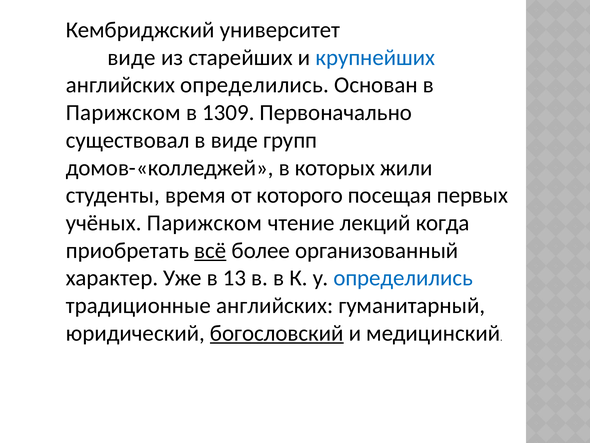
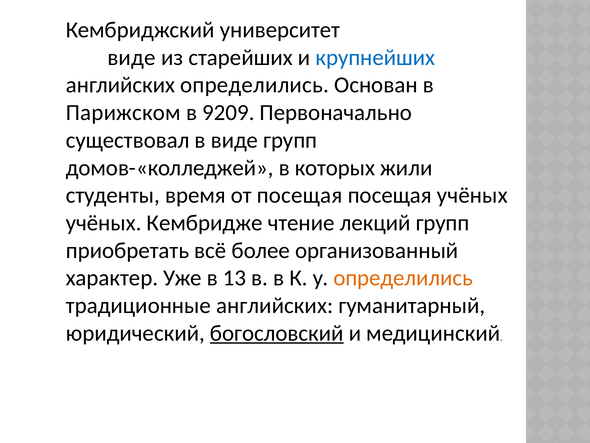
1309: 1309 -> 9209
от которого: которого -> посещая
посещая первых: первых -> учёных
учёных Парижском: Парижском -> Кембридже
лекций когда: когда -> групп
всё underline: present -> none
определились at (403, 278) colour: blue -> orange
